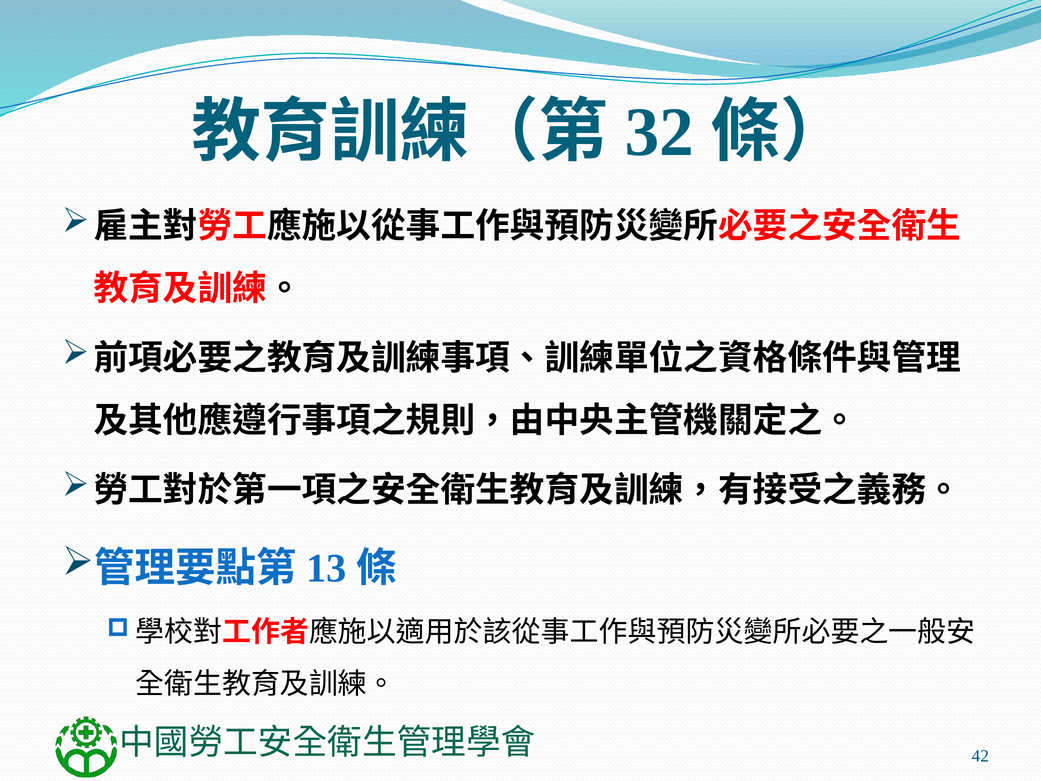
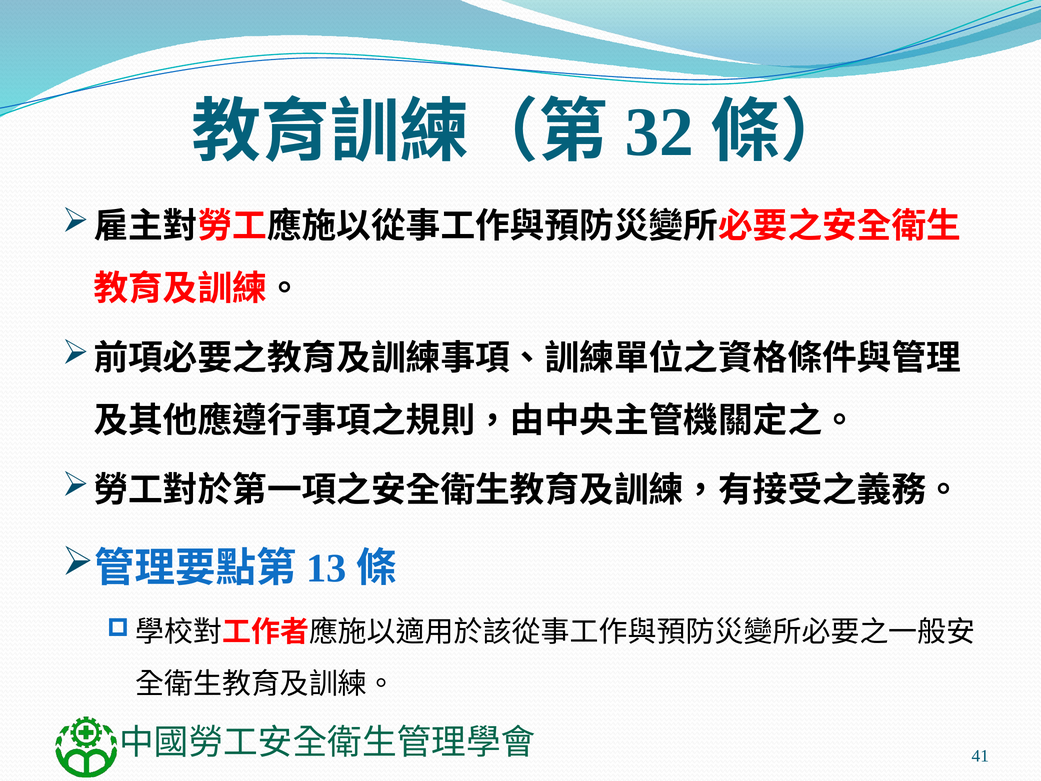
42: 42 -> 41
